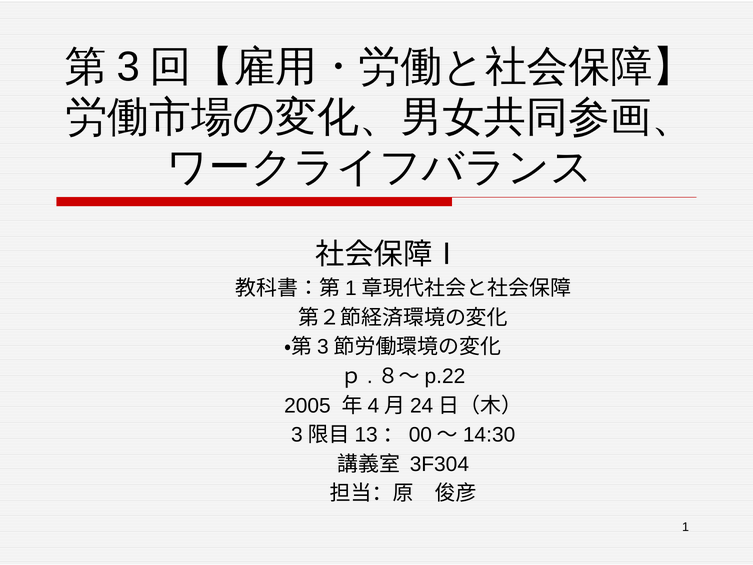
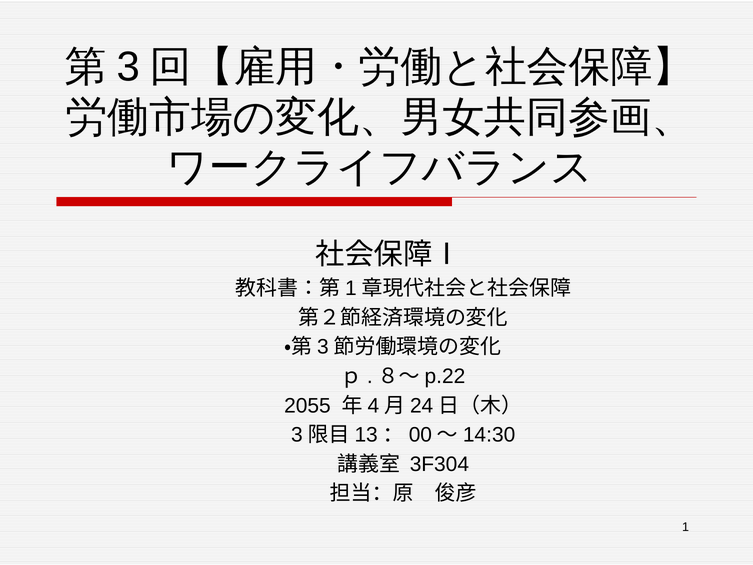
2005: 2005 -> 2055
